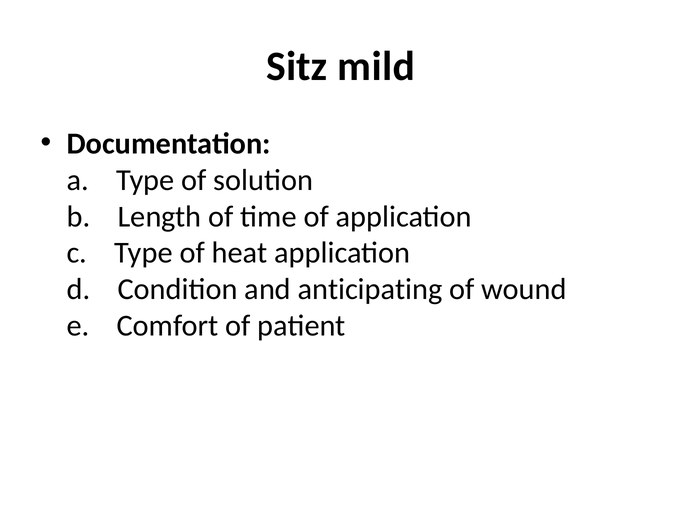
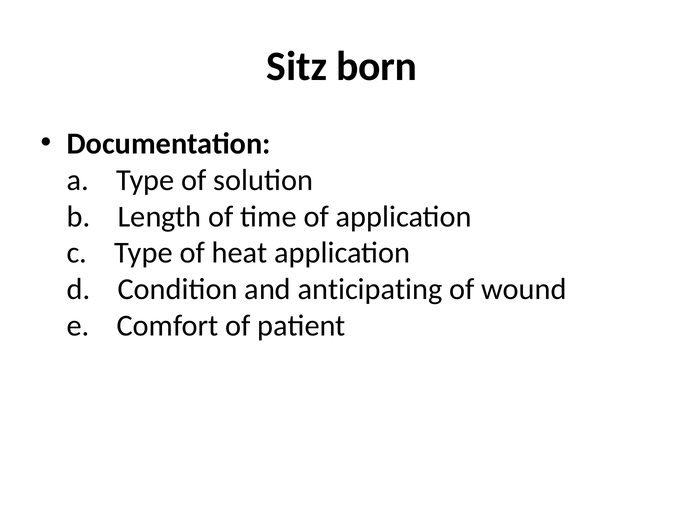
mild: mild -> born
